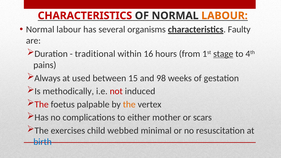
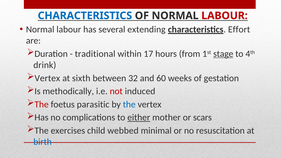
CHARACTERISTICS at (85, 16) colour: red -> blue
LABOUR at (225, 16) colour: orange -> red
organisms: organisms -> extending
Faulty: Faulty -> Effort
16: 16 -> 17
pains: pains -> drink
Always at (47, 78): Always -> Vertex
used: used -> sixth
15: 15 -> 32
98: 98 -> 60
palpable: palpable -> parasitic
the at (129, 104) colour: orange -> blue
either underline: none -> present
